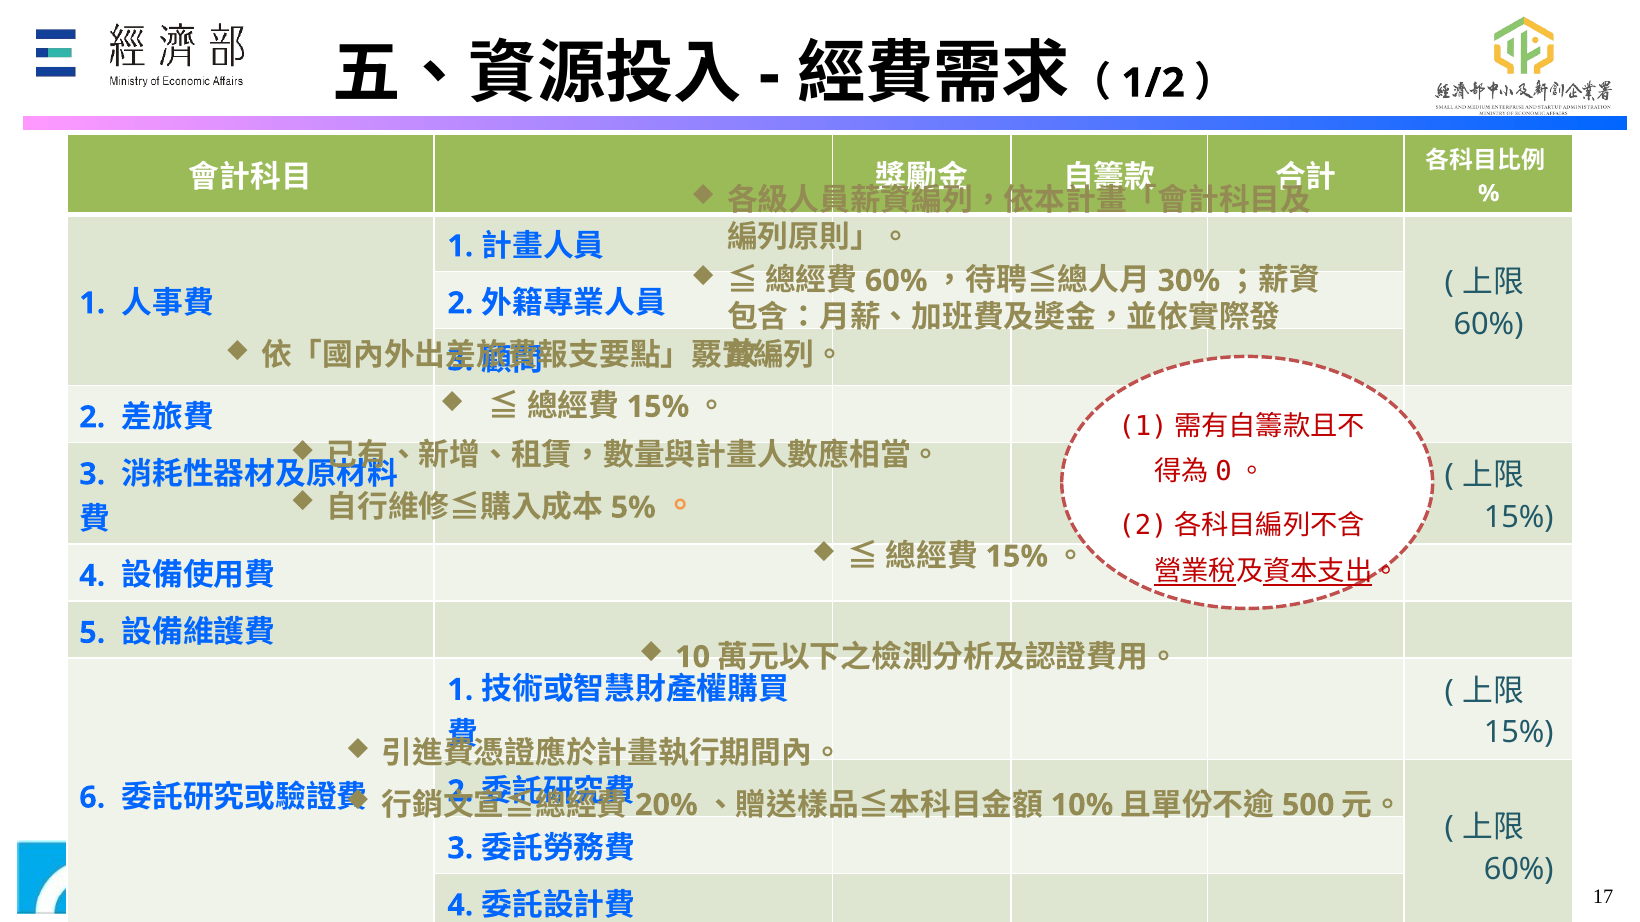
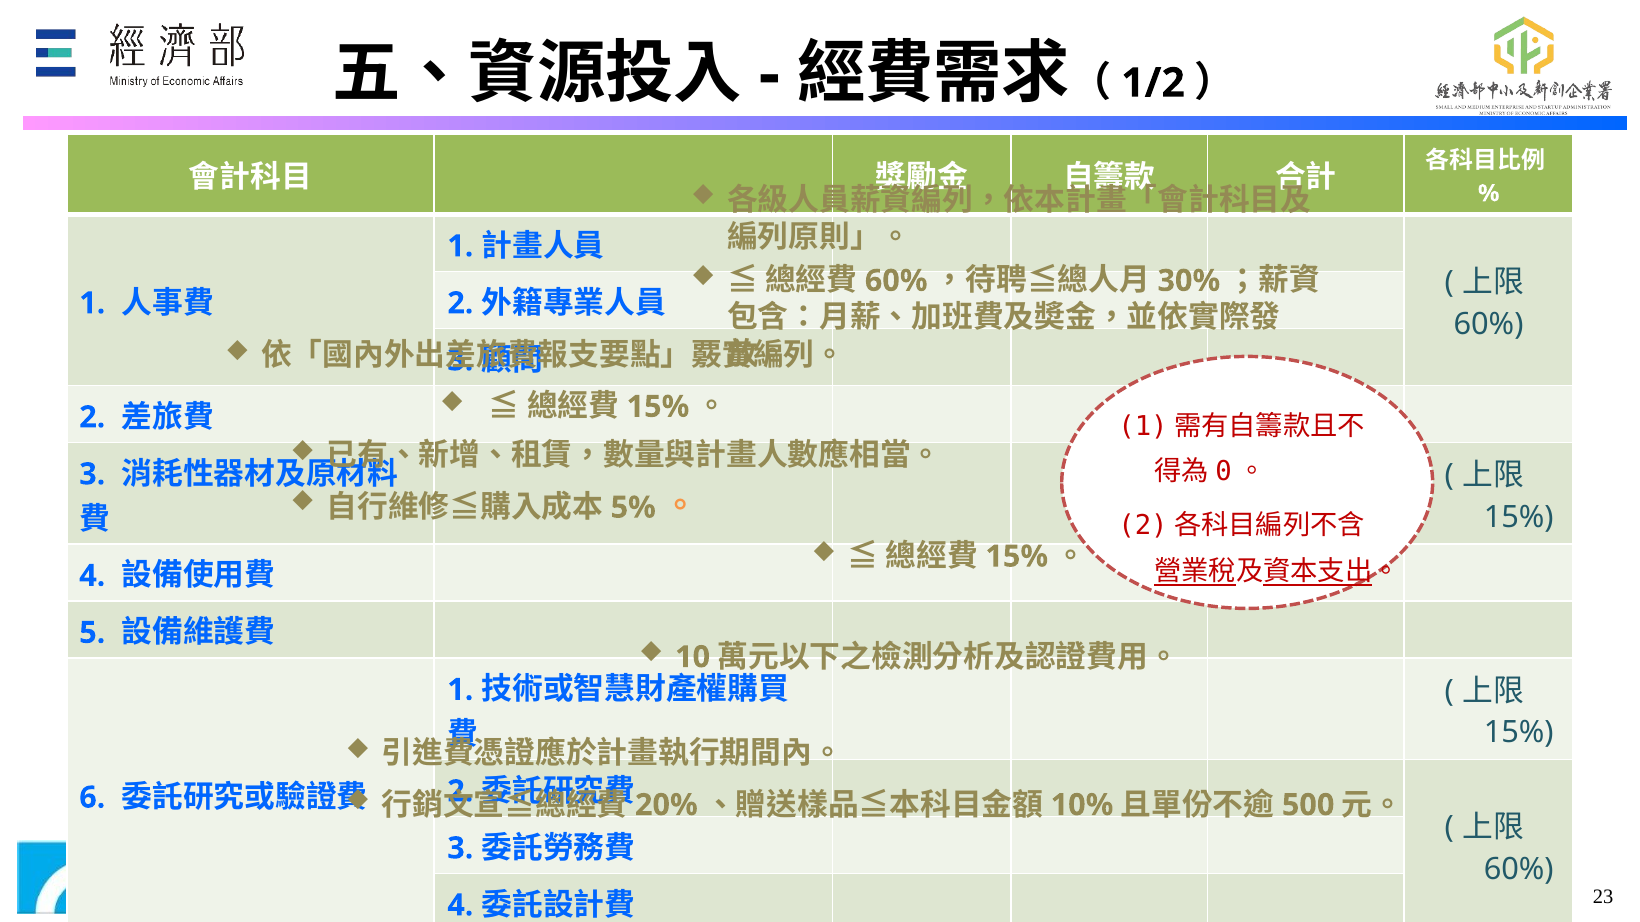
17: 17 -> 23
